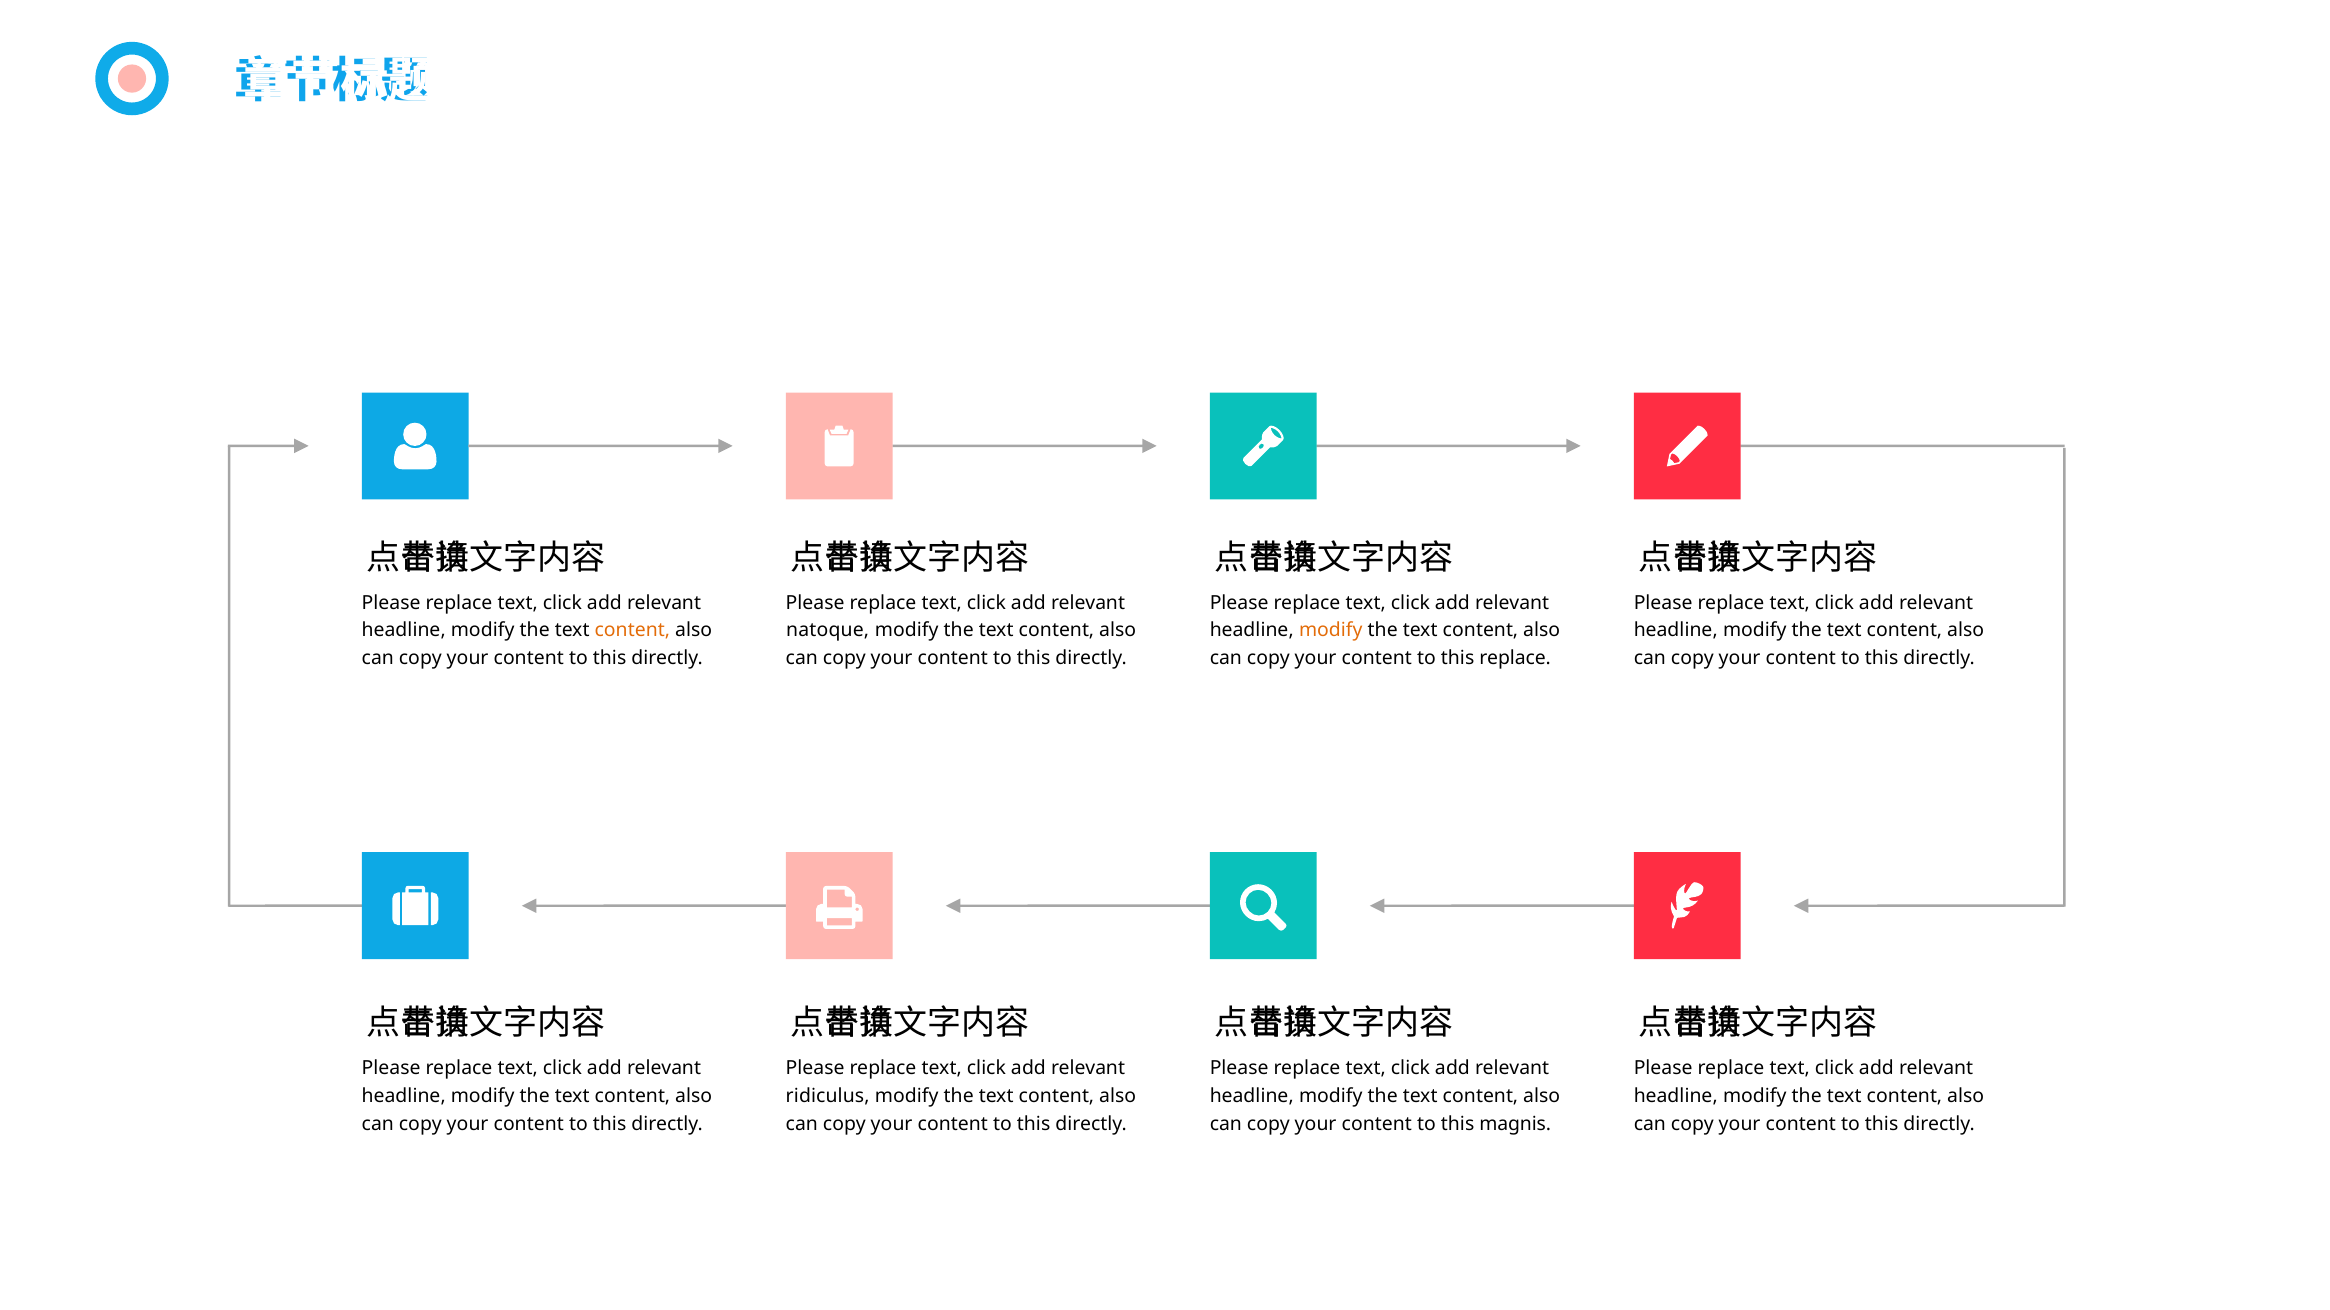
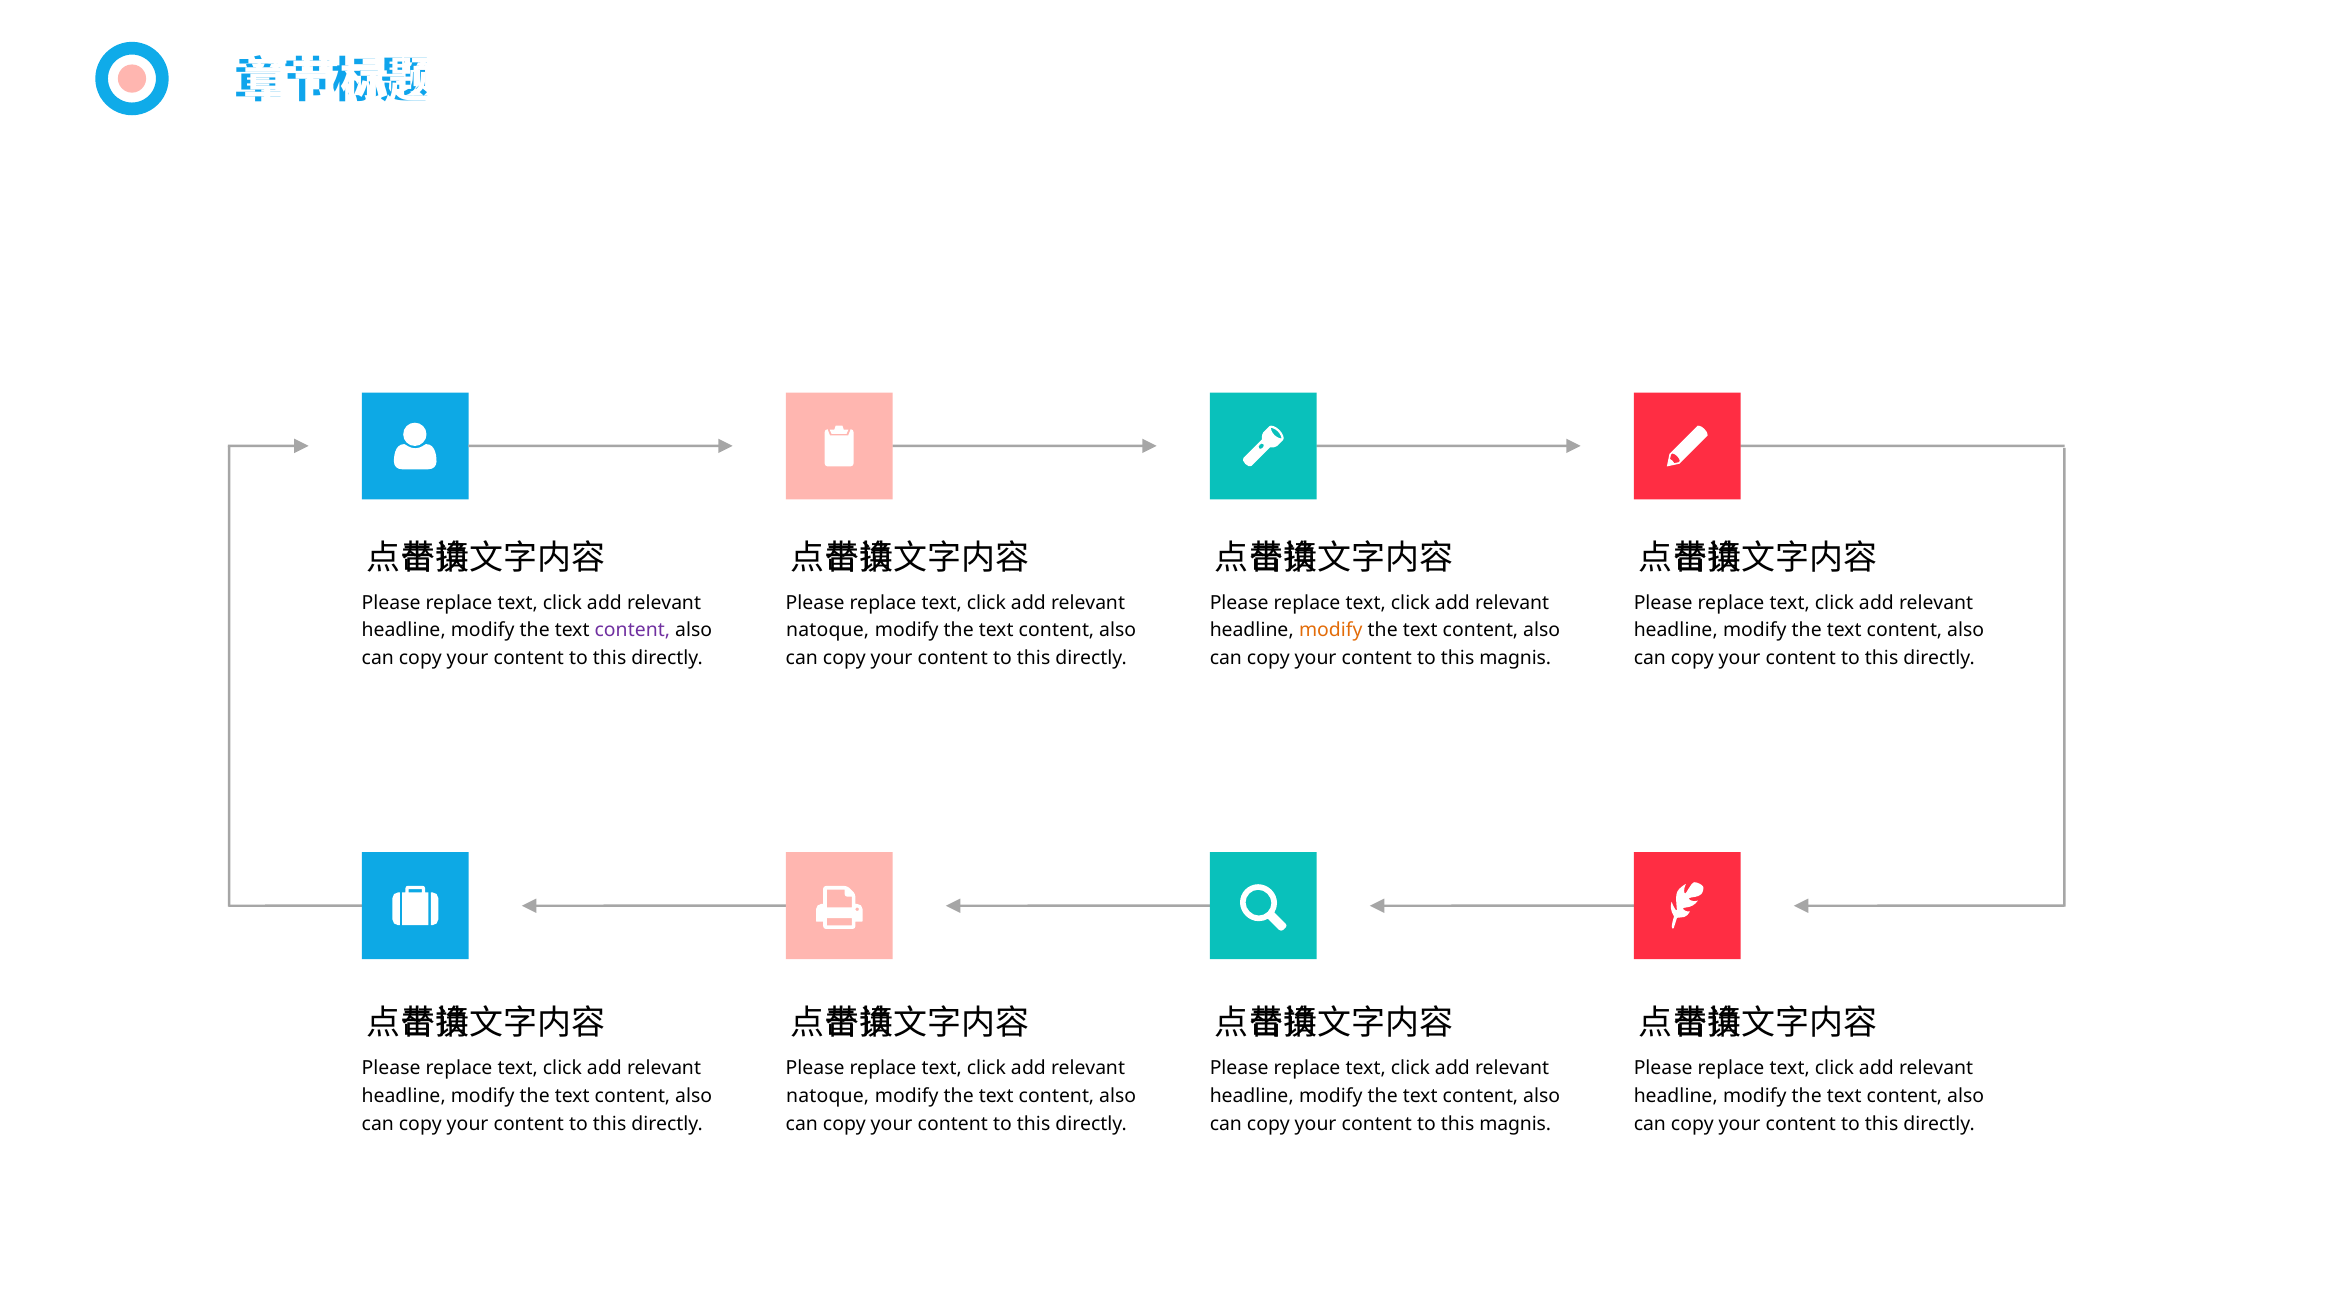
content at (632, 631) colour: orange -> purple
replace at (1515, 659): replace -> magnis
ridiculus at (828, 1097): ridiculus -> natoque
